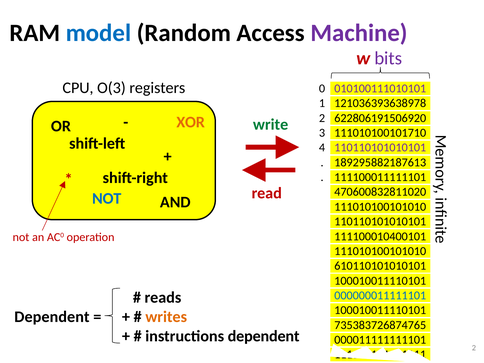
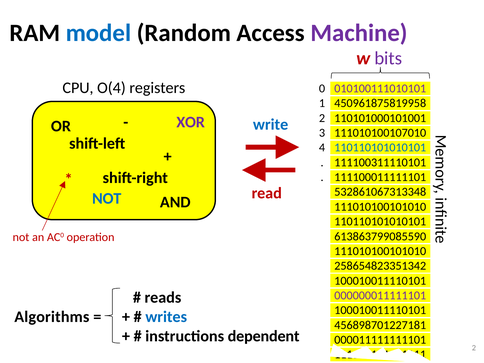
O(3: O(3 -> O(4
121036393638978: 121036393638978 -> 450961875819958
622806191506920: 622806191506920 -> 110101000101001
XOR colour: orange -> purple
write colour: green -> blue
111010100101710: 111010100101710 -> 111010100107010
110110101010101 at (380, 148) colour: purple -> blue
189295882187613: 189295882187613 -> 111100311110101
470600832811020: 470600832811020 -> 532861067313348
111100010400101: 111100010400101 -> 613863799085590
610110101010101: 610110101010101 -> 258654823351342
000000011111101 colour: blue -> purple
Dependent at (52, 317): Dependent -> Algorithms
writes colour: orange -> blue
735383726874765: 735383726874765 -> 456898701227181
